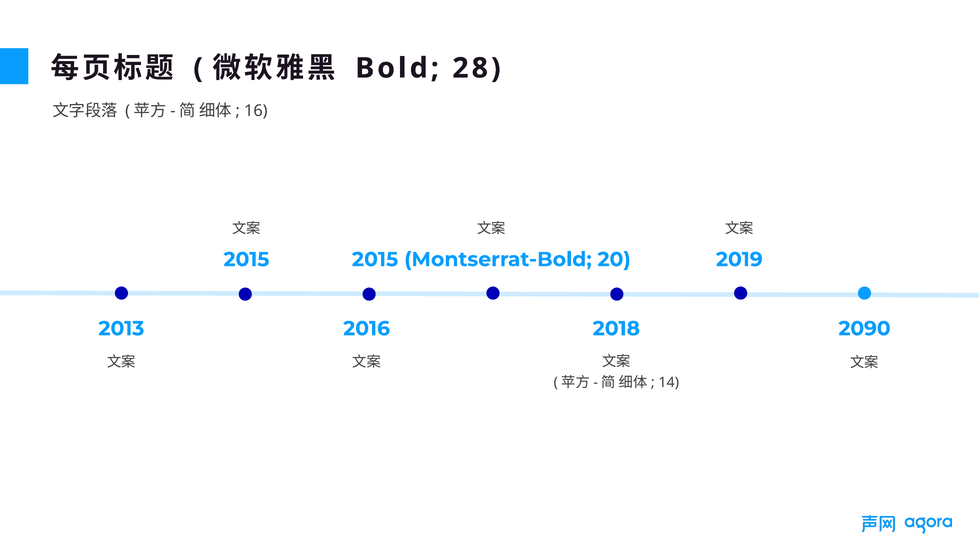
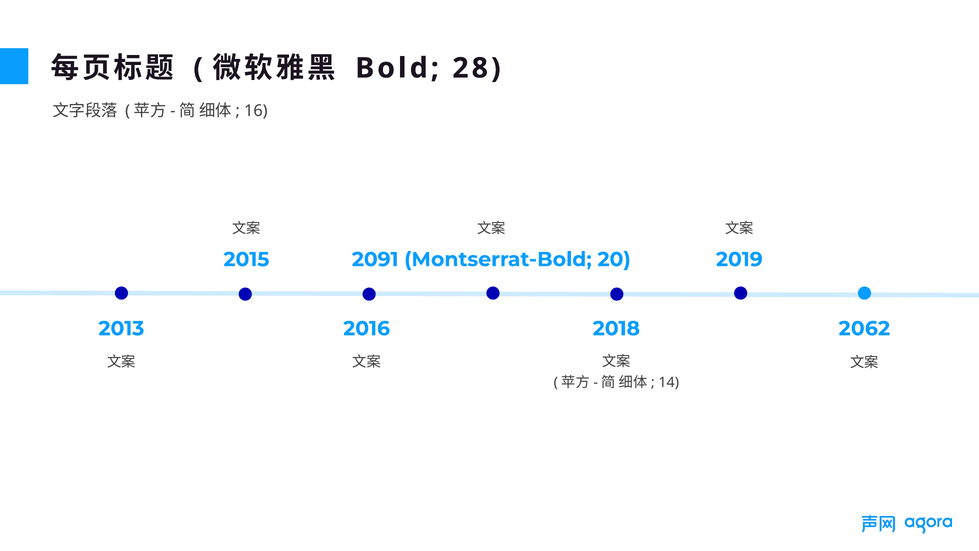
2015 at (375, 259): 2015 -> 2091
2090: 2090 -> 2062
